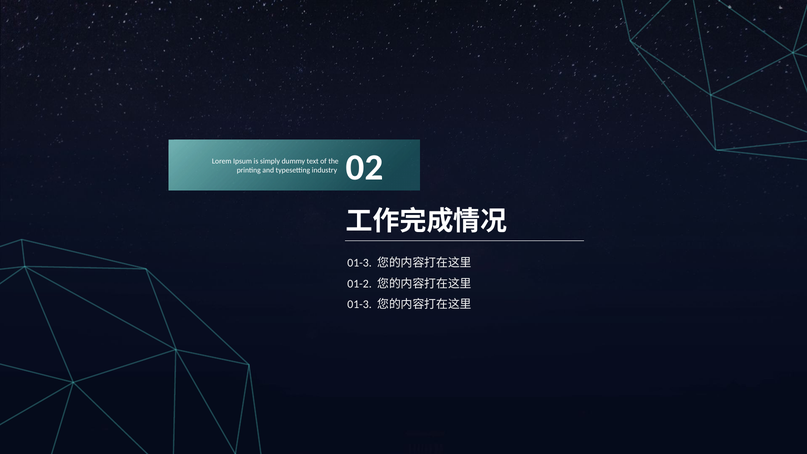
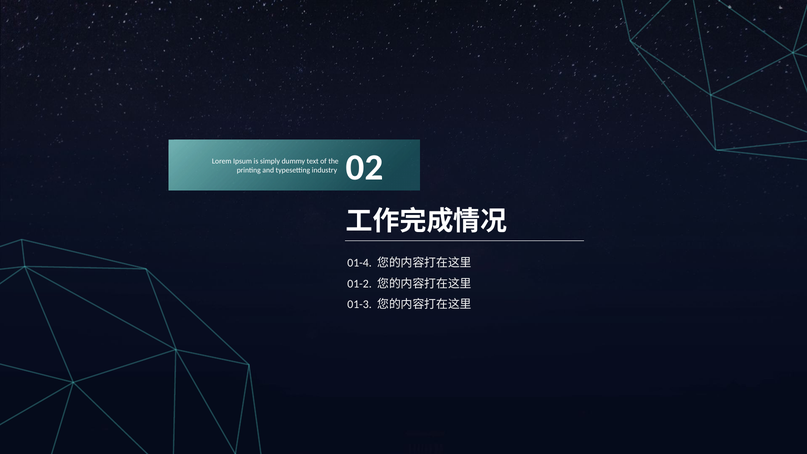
01-3 at (360, 263): 01-3 -> 01-4
